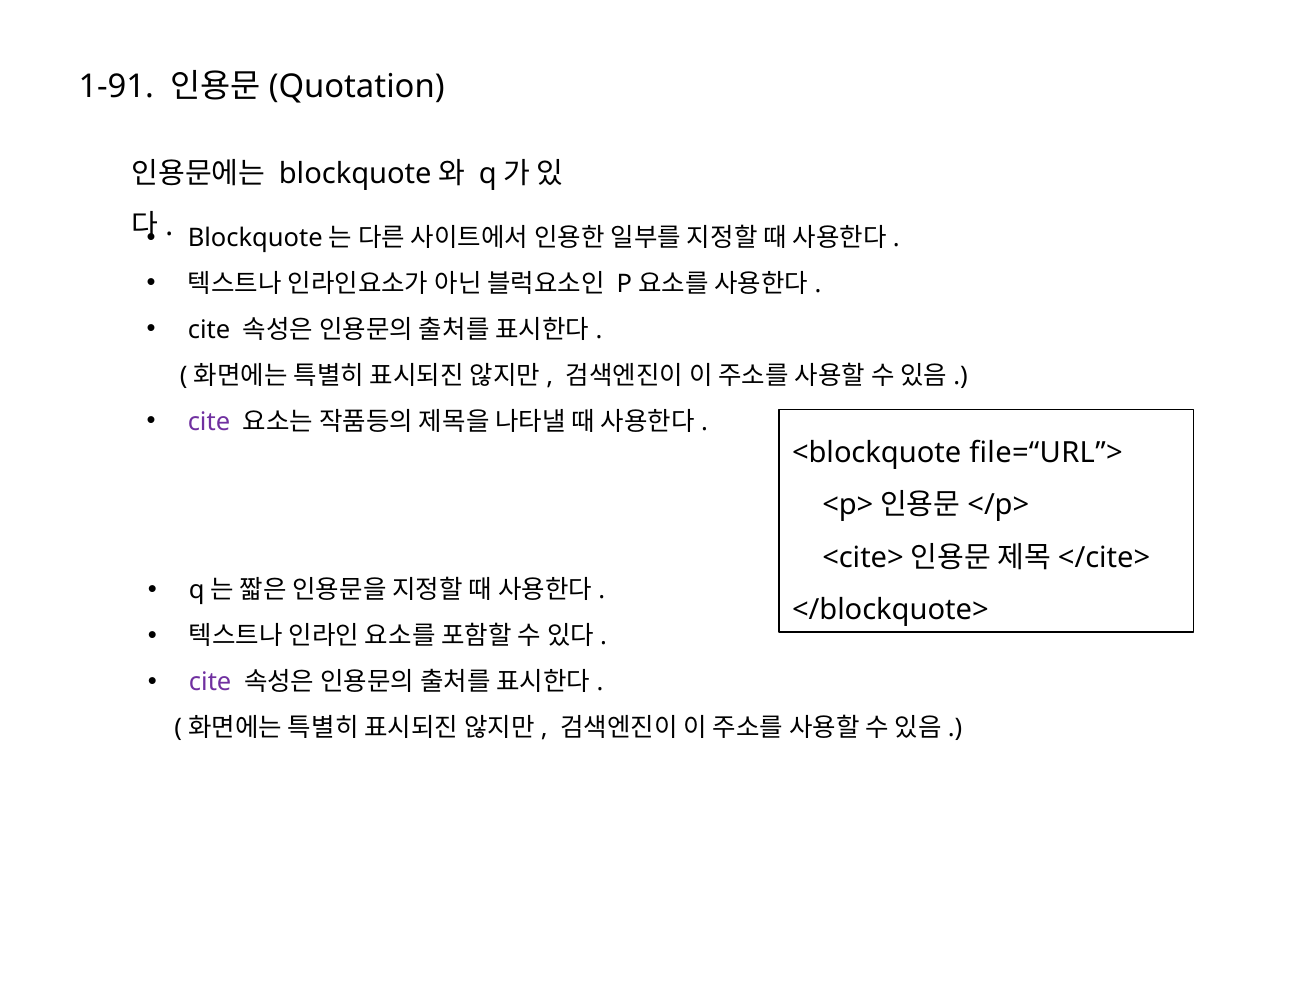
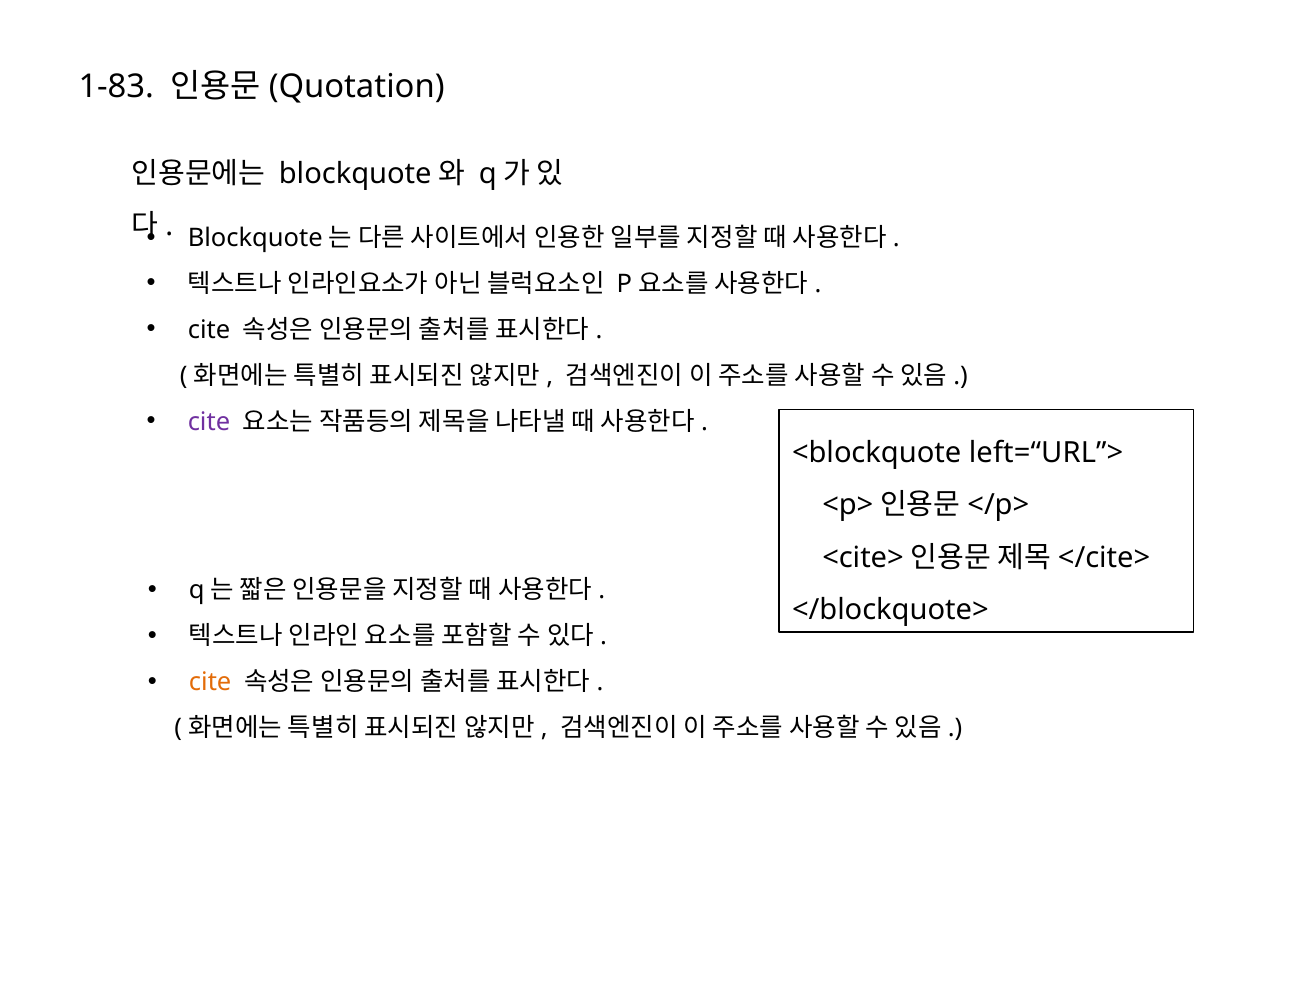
1-91: 1-91 -> 1-83
file=“URL”>: file=“URL”> -> left=“URL”>
cite at (210, 682) colour: purple -> orange
